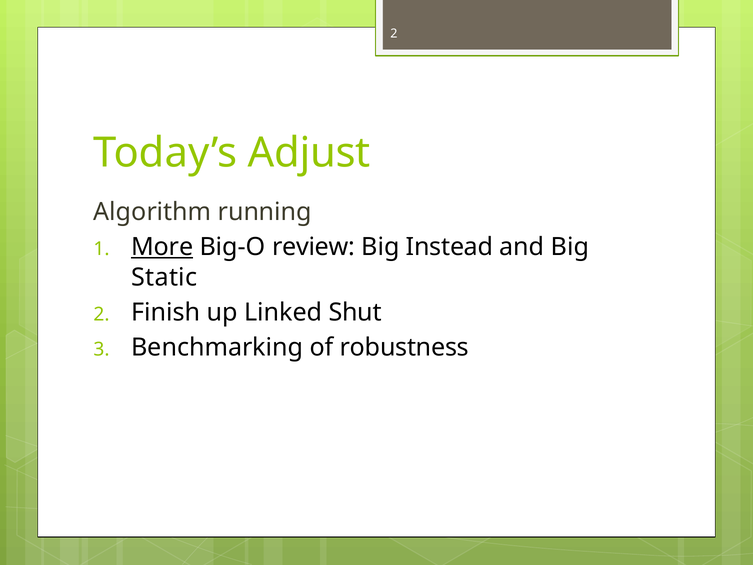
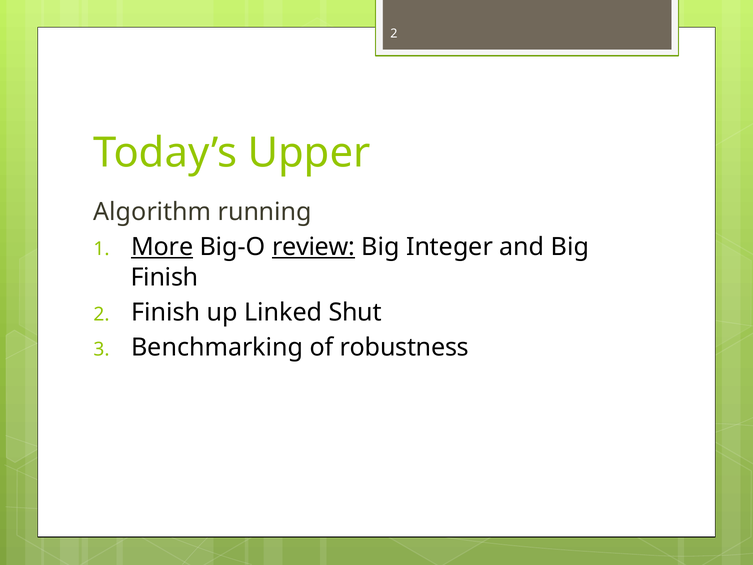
Adjust: Adjust -> Upper
review underline: none -> present
Instead: Instead -> Integer
Static at (164, 277): Static -> Finish
